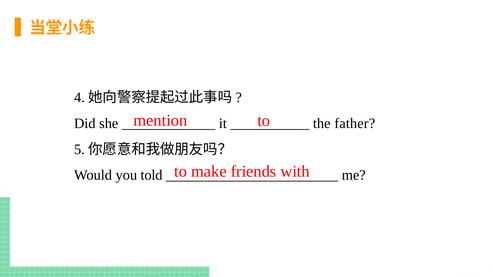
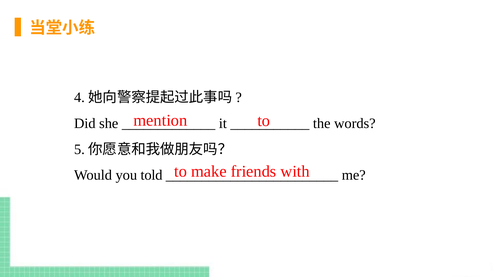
father: father -> words
